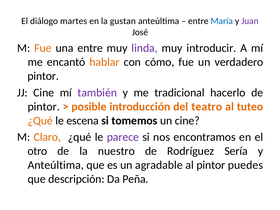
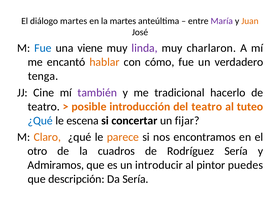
la gustan: gustan -> martes
María colour: blue -> purple
Juan colour: purple -> orange
Fue at (43, 48) colour: orange -> blue
una entre: entre -> viene
introducir: introducir -> charlaron
pintor at (43, 76): pintor -> tenga
pintor at (44, 107): pintor -> teatro
¿Qué at (40, 121) colour: orange -> blue
tomemos: tomemos -> concertar
un cine: cine -> fijar
parece colour: purple -> orange
nuestro: nuestro -> cuadros
Anteúltima at (56, 165): Anteúltima -> Admiramos
agradable: agradable -> introducir
Da Peña: Peña -> Sería
